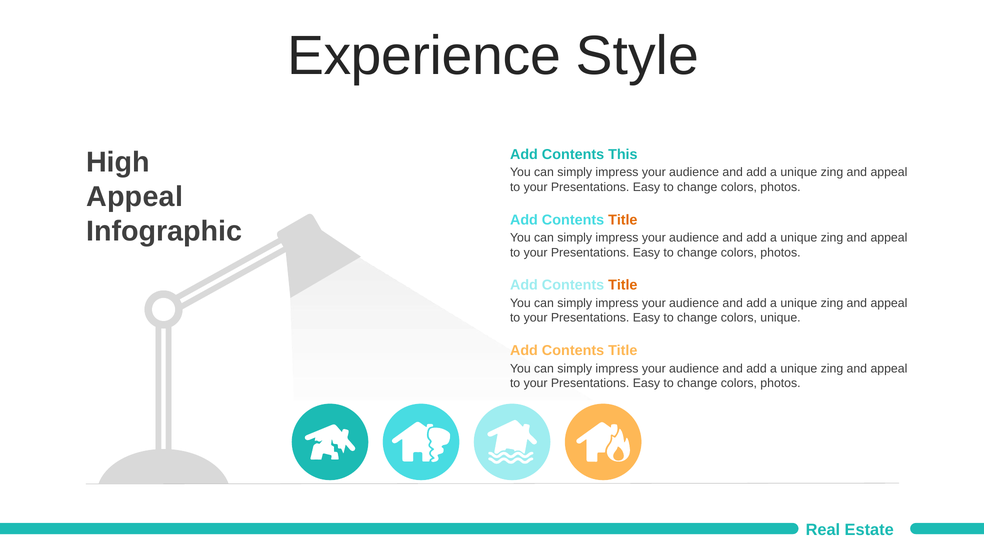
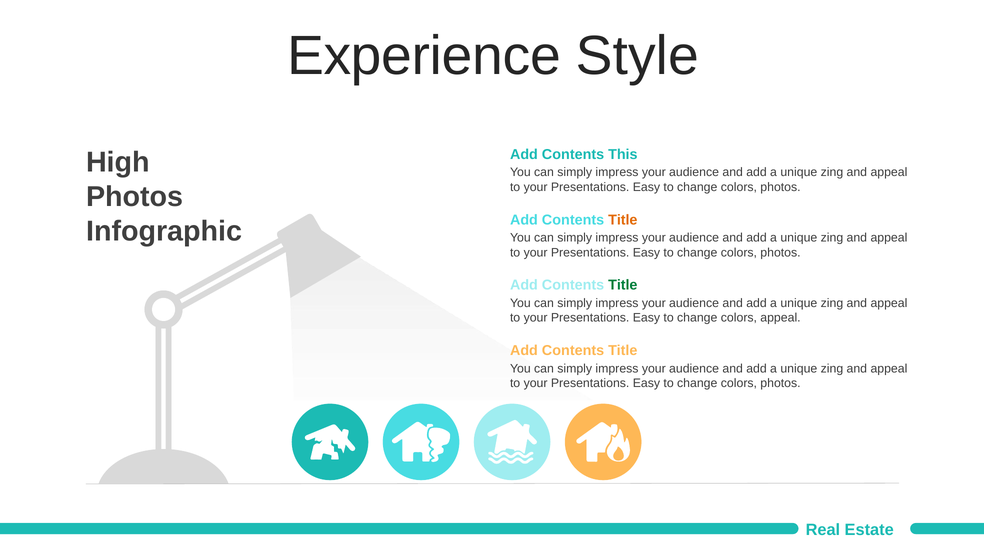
Appeal at (135, 197): Appeal -> Photos
Title at (623, 285) colour: orange -> green
colors unique: unique -> appeal
